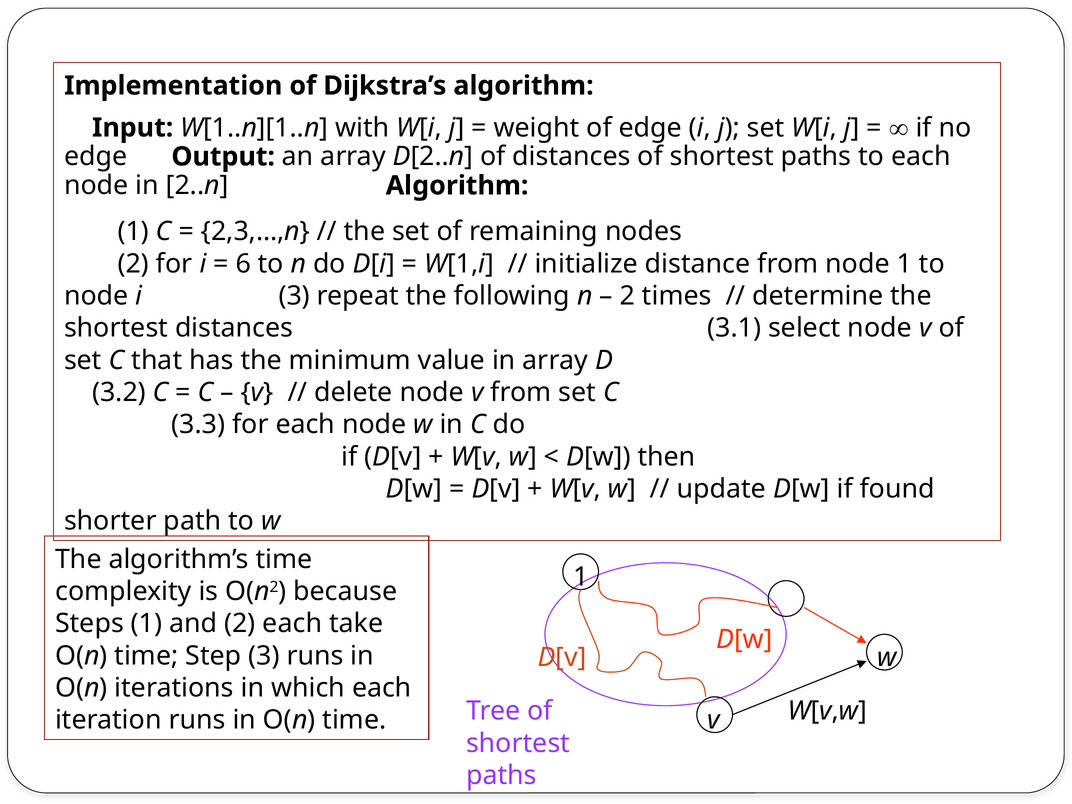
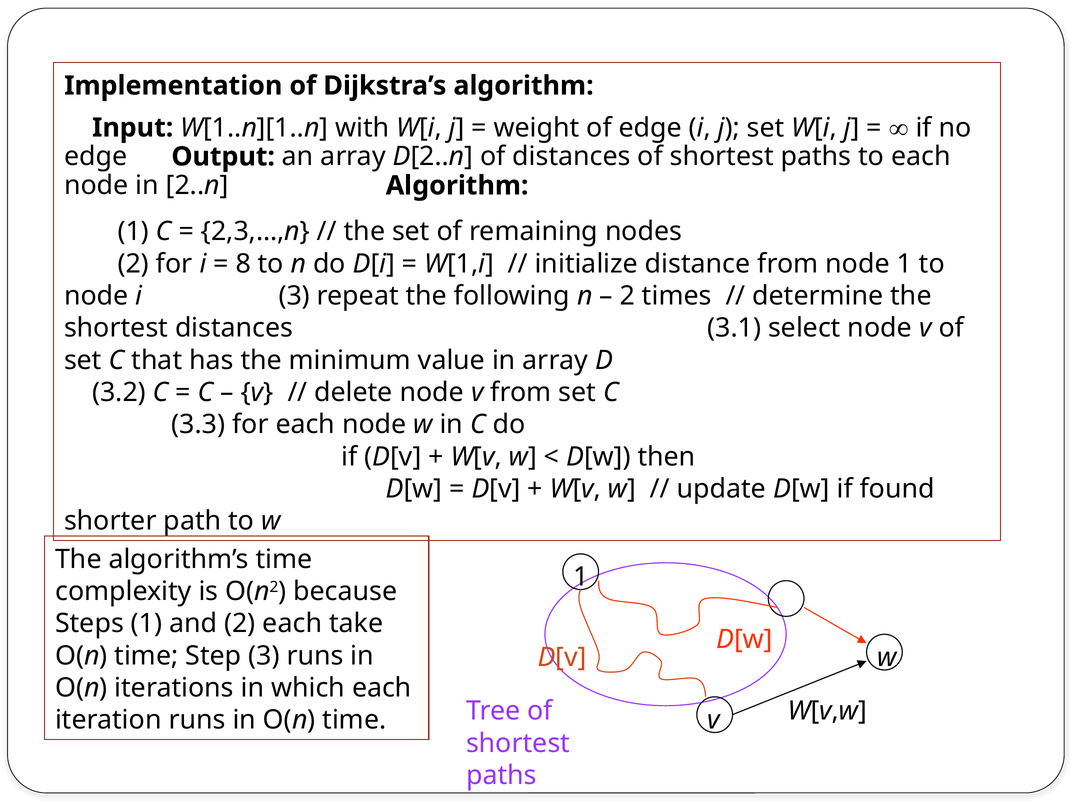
6: 6 -> 8
